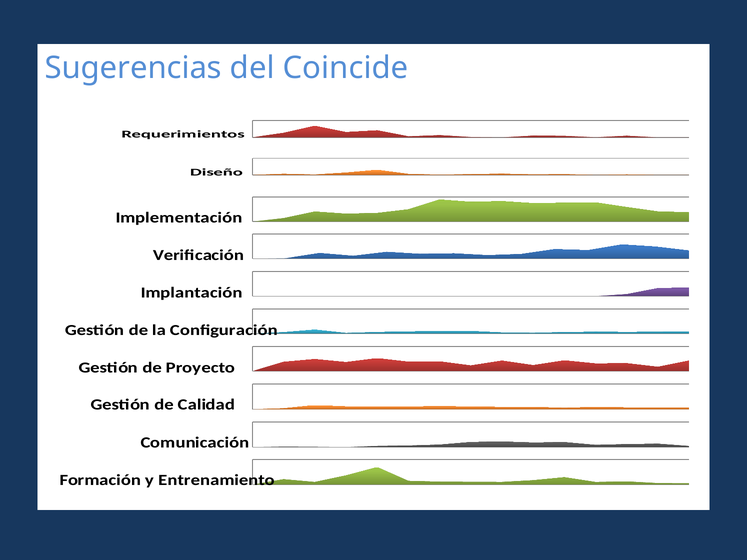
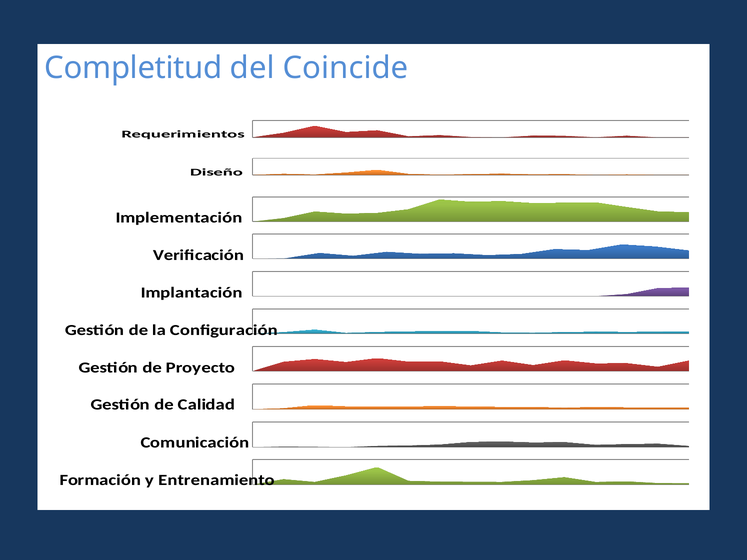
Sugerencias: Sugerencias -> Completitud
